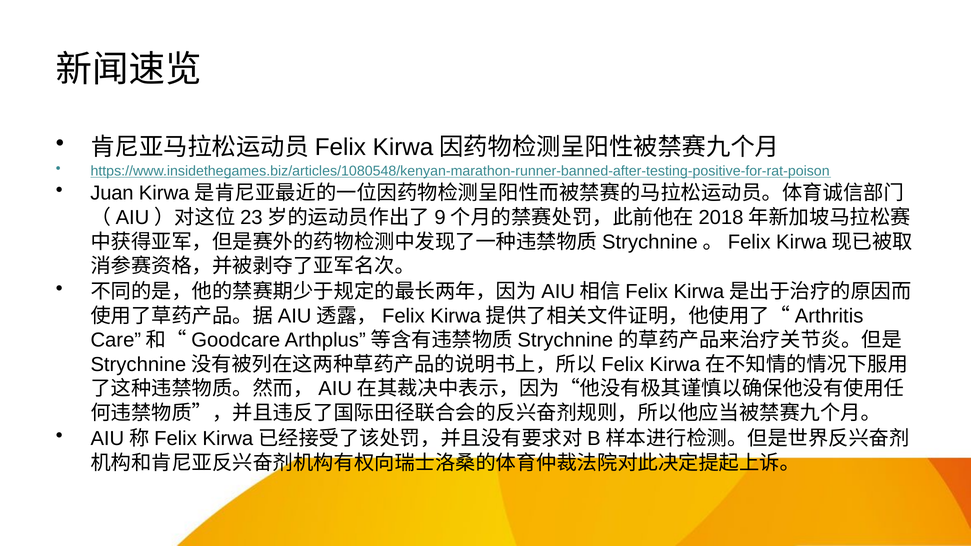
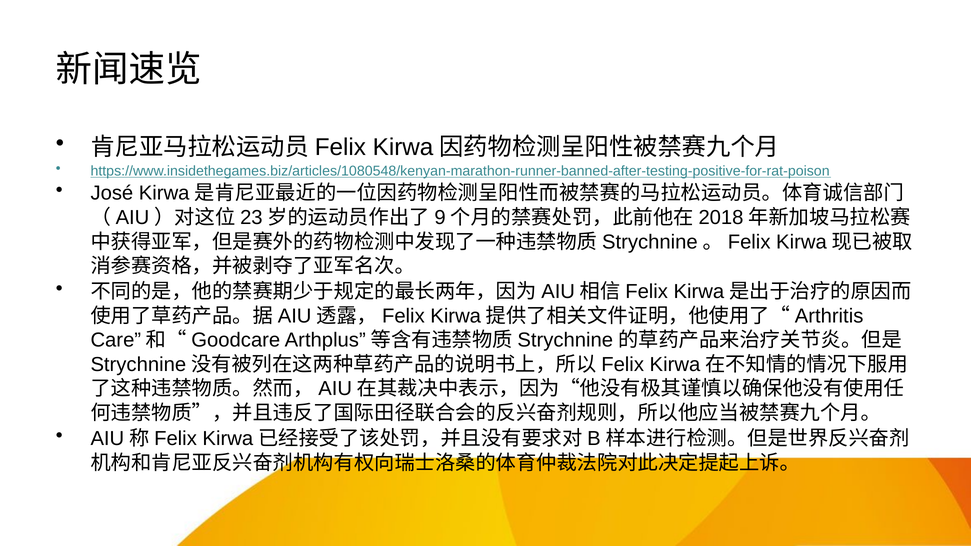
Juan: Juan -> José
